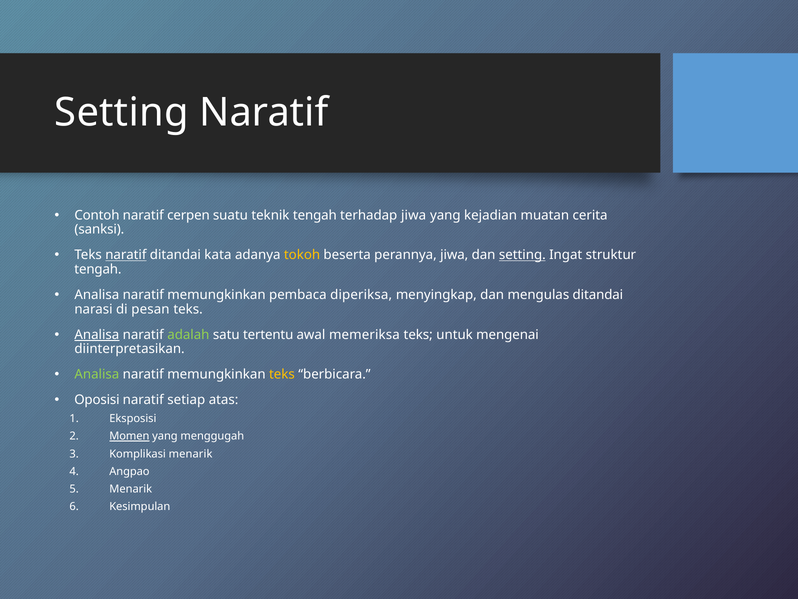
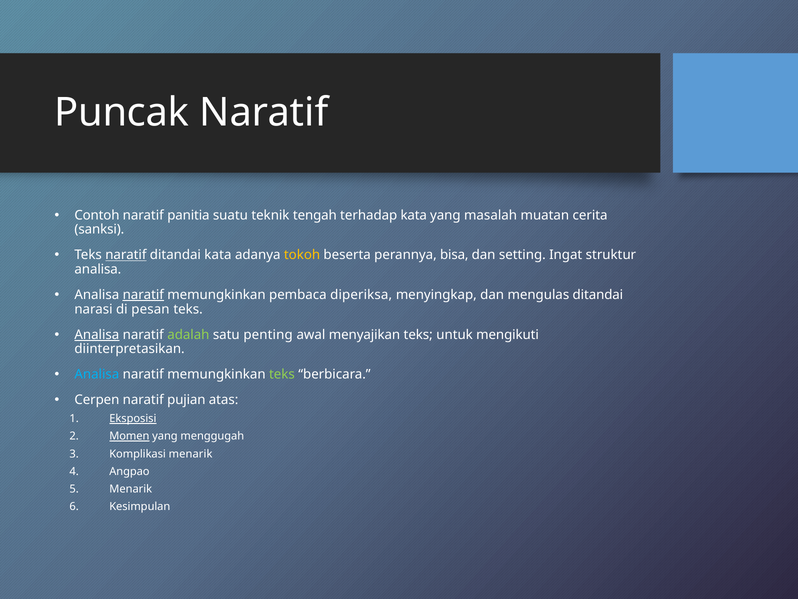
Setting at (121, 113): Setting -> Puncak
cerpen: cerpen -> panitia
terhadap jiwa: jiwa -> kata
kejadian: kejadian -> masalah
perannya jiwa: jiwa -> bisa
setting at (522, 255) underline: present -> none
tengah at (98, 269): tengah -> analisa
naratif at (143, 295) underline: none -> present
tertentu: tertentu -> penting
memeriksa: memeriksa -> menyajikan
mengenai: mengenai -> mengikuti
Analisa at (97, 374) colour: light green -> light blue
teks at (282, 374) colour: yellow -> light green
Oposisi: Oposisi -> Cerpen
setiap: setiap -> pujian
Eksposisi underline: none -> present
